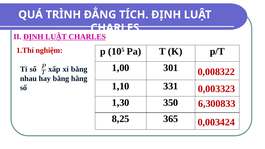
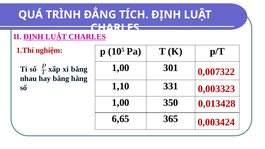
0,008322: 0,008322 -> 0,007322
1,30 at (121, 103): 1,30 -> 1,00
6,300833: 6,300833 -> 0,013428
8,25: 8,25 -> 6,65
